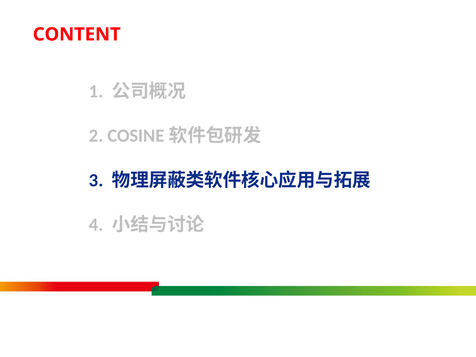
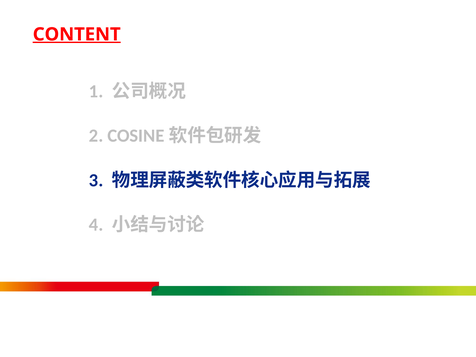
CONTENT underline: none -> present
